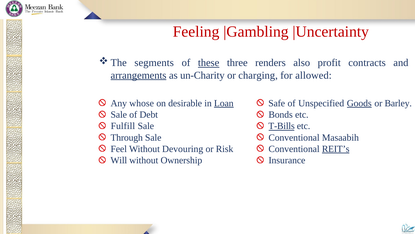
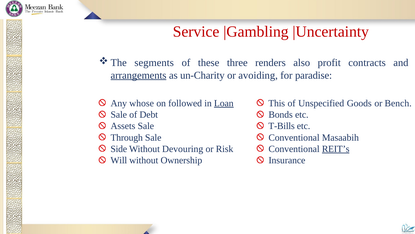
Feeling: Feeling -> Service
these underline: present -> none
charging: charging -> avoiding
allowed: allowed -> paradise
desirable: desirable -> followed
Safe: Safe -> This
Goods underline: present -> none
Barley: Barley -> Bench
Fulfill: Fulfill -> Assets
T-Bills underline: present -> none
Feel: Feel -> Side
